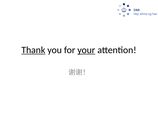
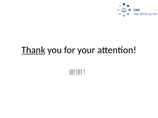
your underline: present -> none
